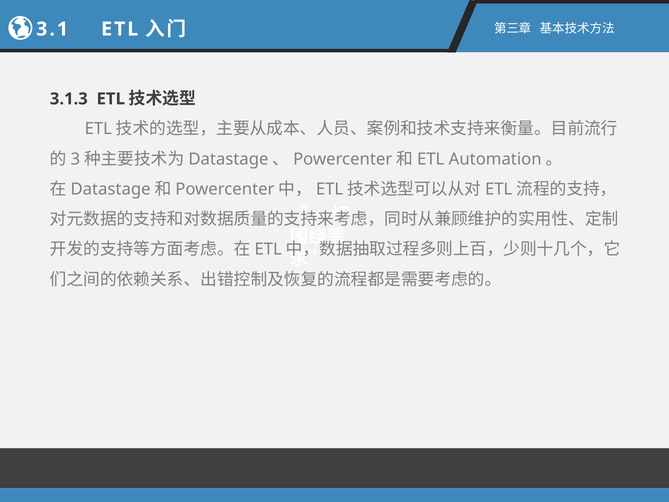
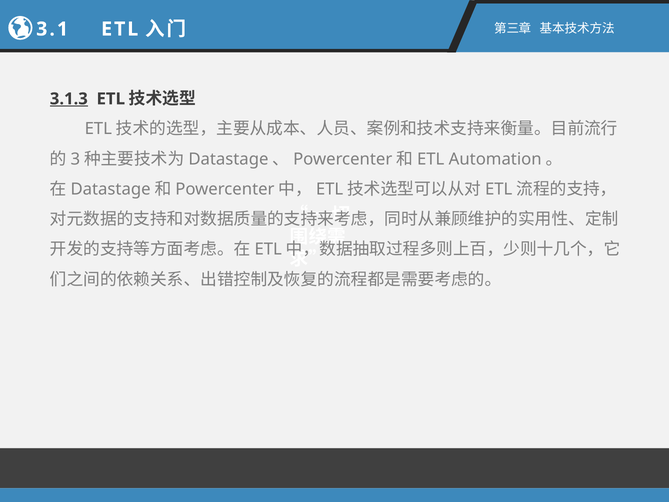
3.1.3 underline: none -> present
